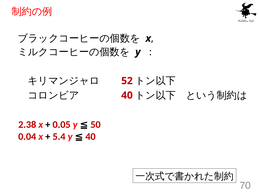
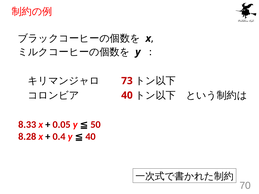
52: 52 -> 73
2.38: 2.38 -> 8.33
0.04: 0.04 -> 8.28
5.4: 5.4 -> 0.4
